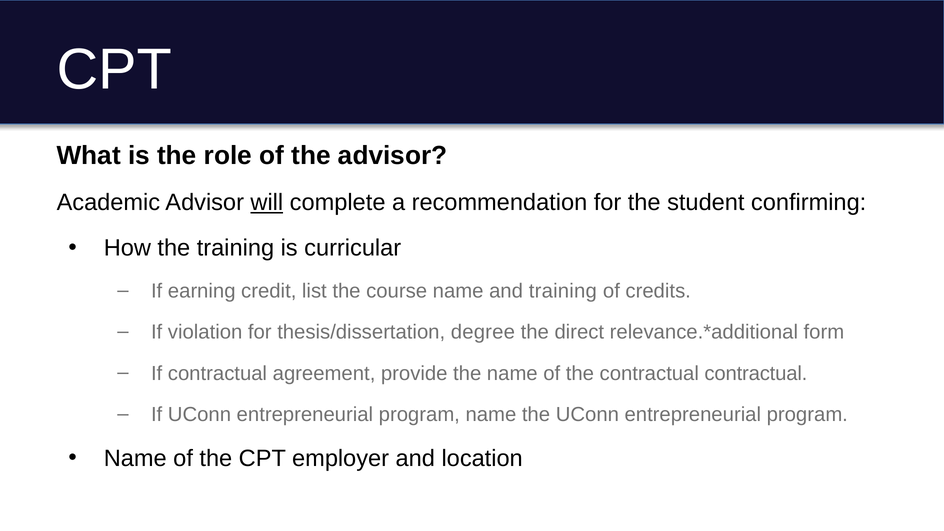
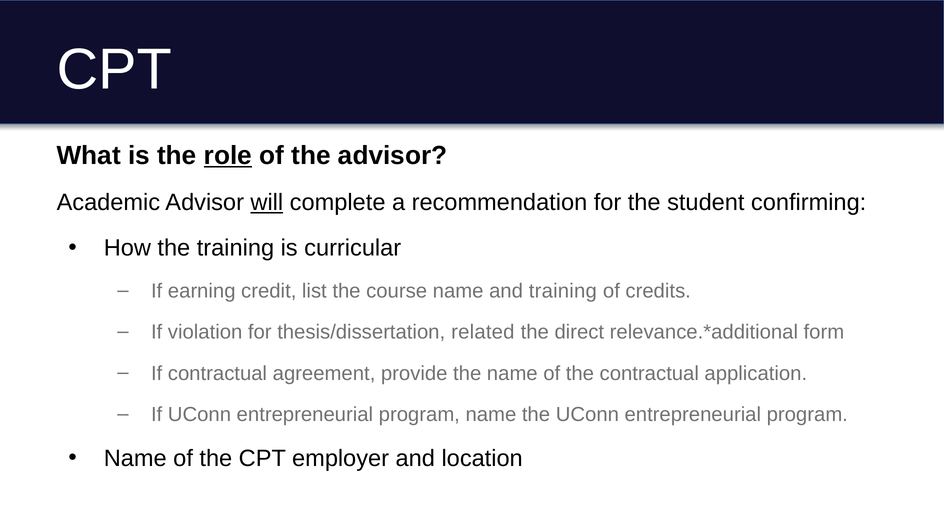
role underline: none -> present
degree: degree -> related
contractual contractual: contractual -> application
